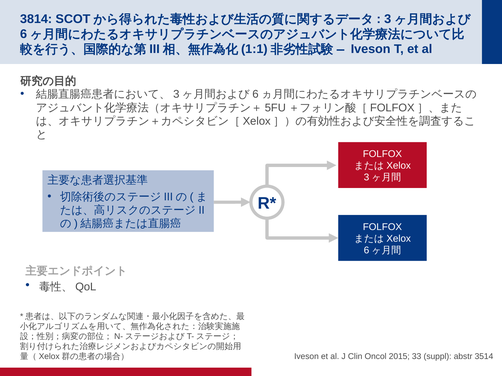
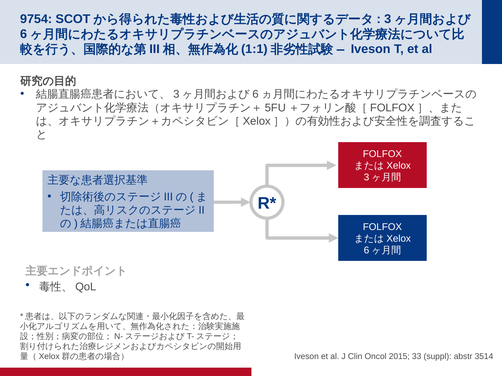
3814: 3814 -> 9754
